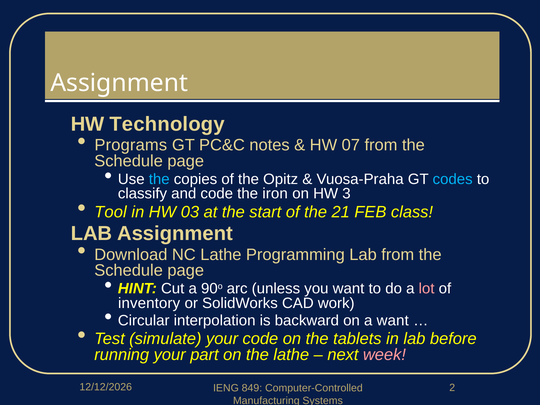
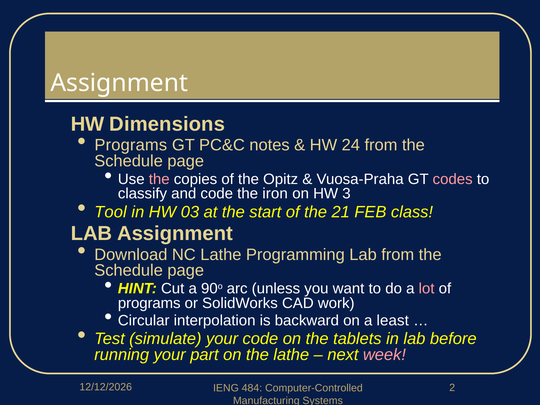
Technology: Technology -> Dimensions
07: 07 -> 24
the at (159, 179) colour: light blue -> pink
codes colour: light blue -> pink
inventory at (149, 303): inventory -> programs
a want: want -> least
849: 849 -> 484
